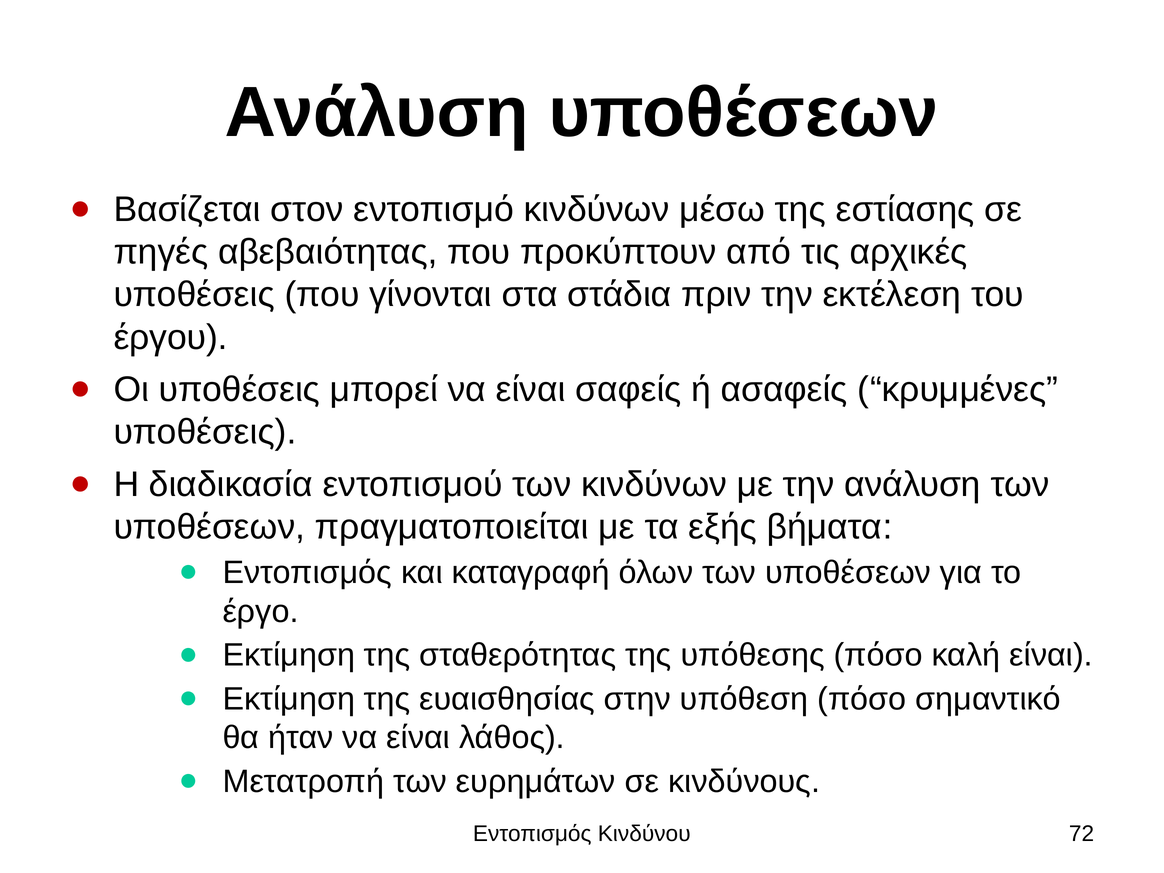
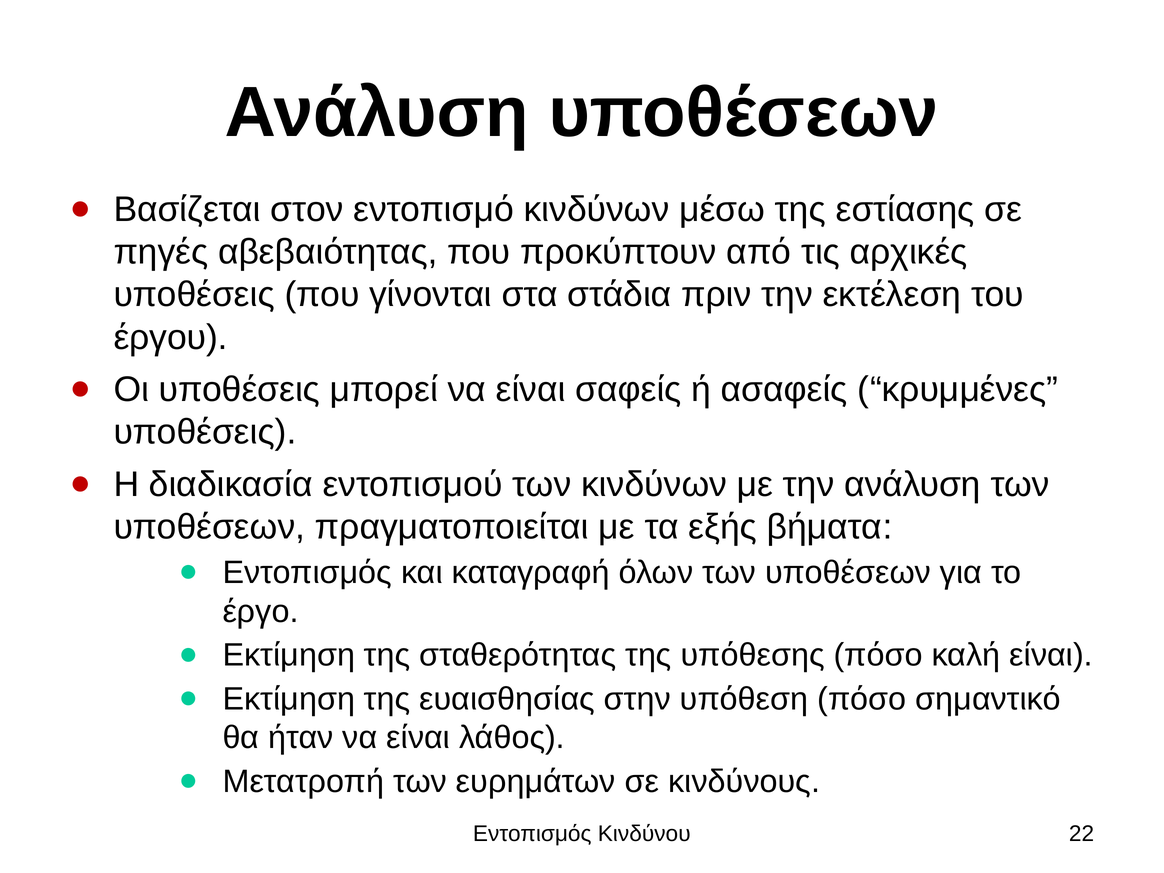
72: 72 -> 22
